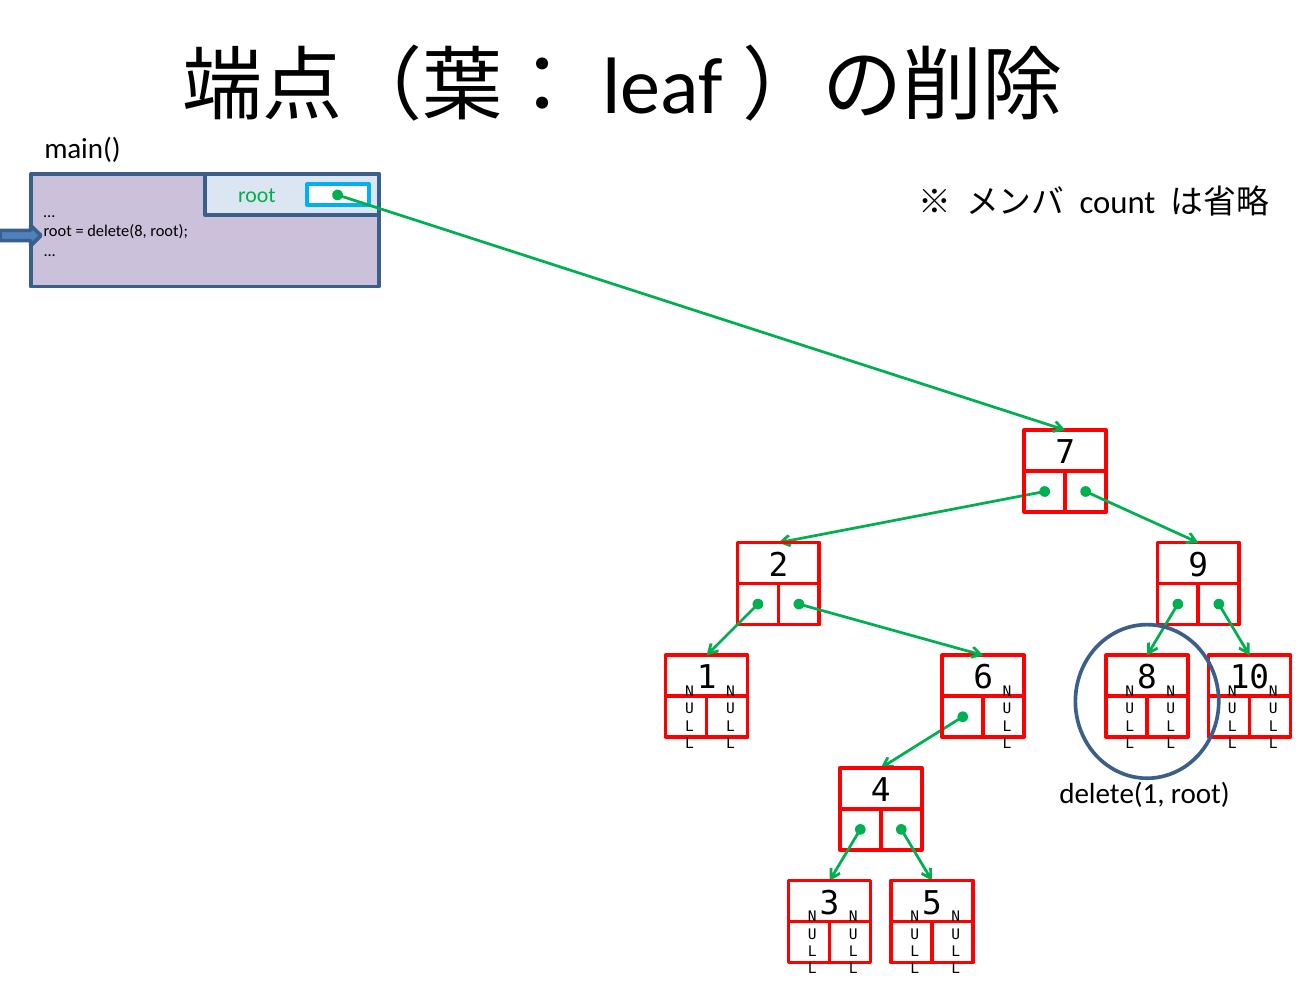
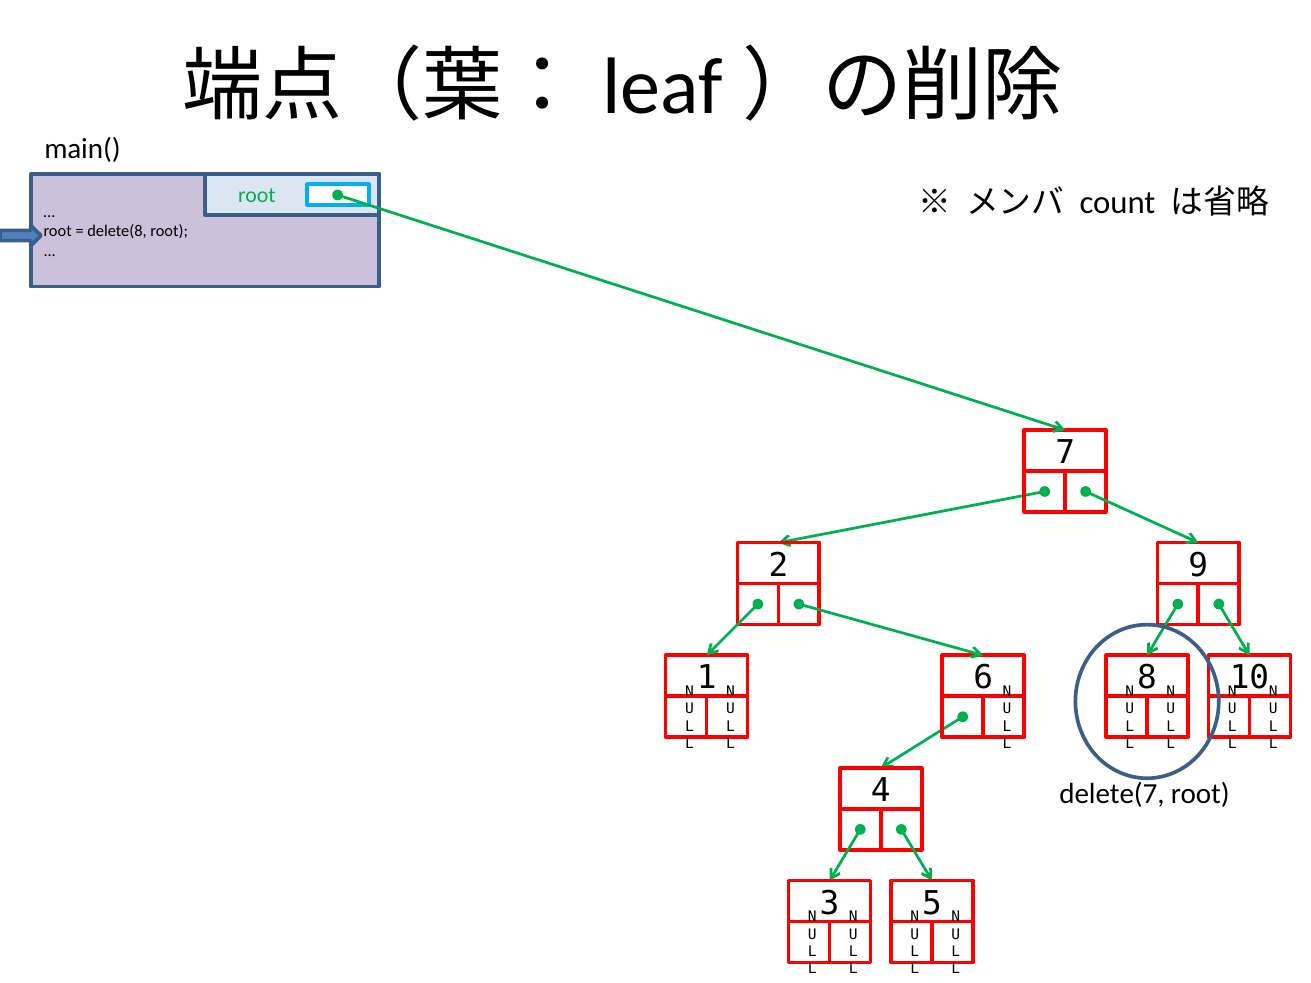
delete(1: delete(1 -> delete(7
